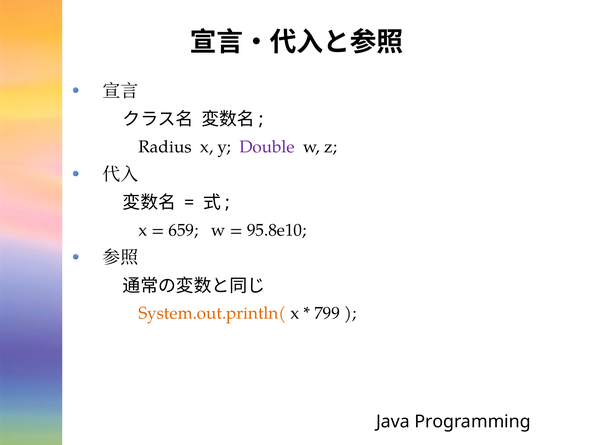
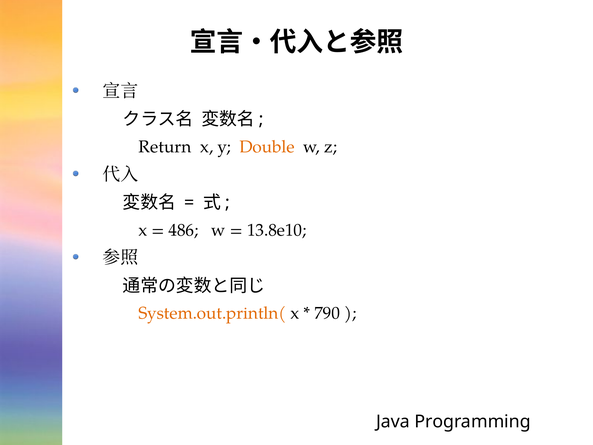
Radius: Radius -> Return
Double colour: purple -> orange
659: 659 -> 486
95.8e10: 95.8e10 -> 13.8e10
799: 799 -> 790
